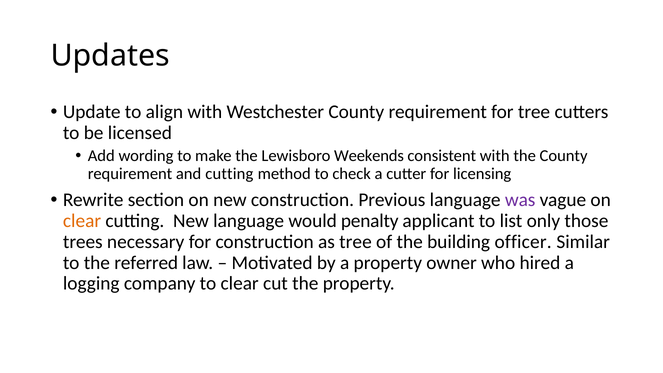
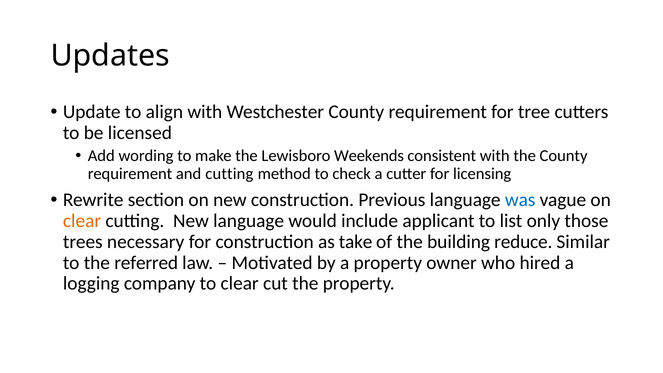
was colour: purple -> blue
penalty: penalty -> include
as tree: tree -> take
officer: officer -> reduce
